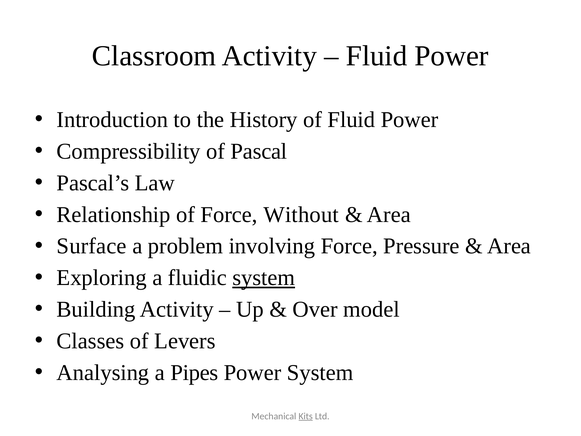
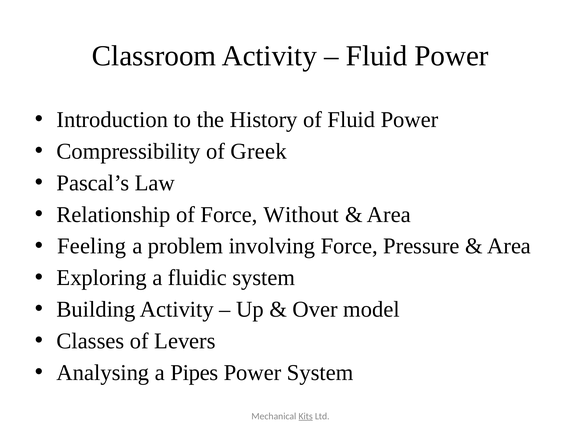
Pascal: Pascal -> Greek
Surface: Surface -> Feeling
system at (264, 278) underline: present -> none
